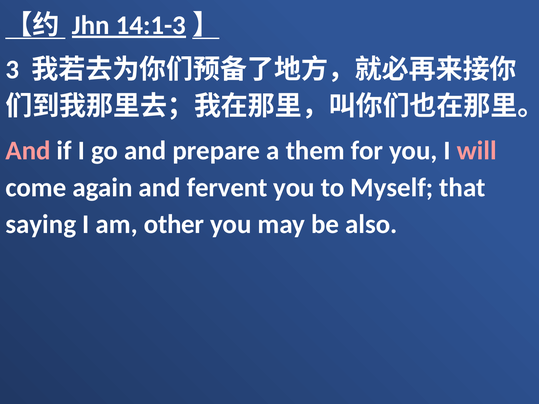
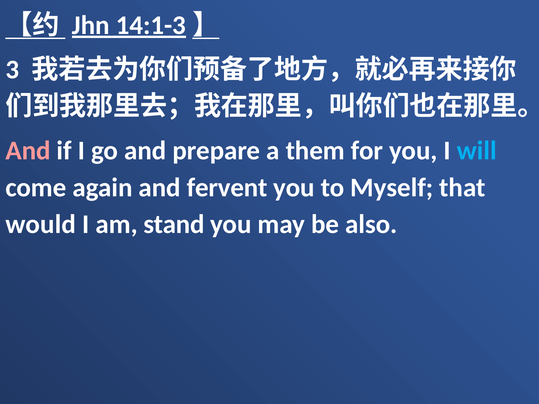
will colour: pink -> light blue
saying: saying -> would
other: other -> stand
